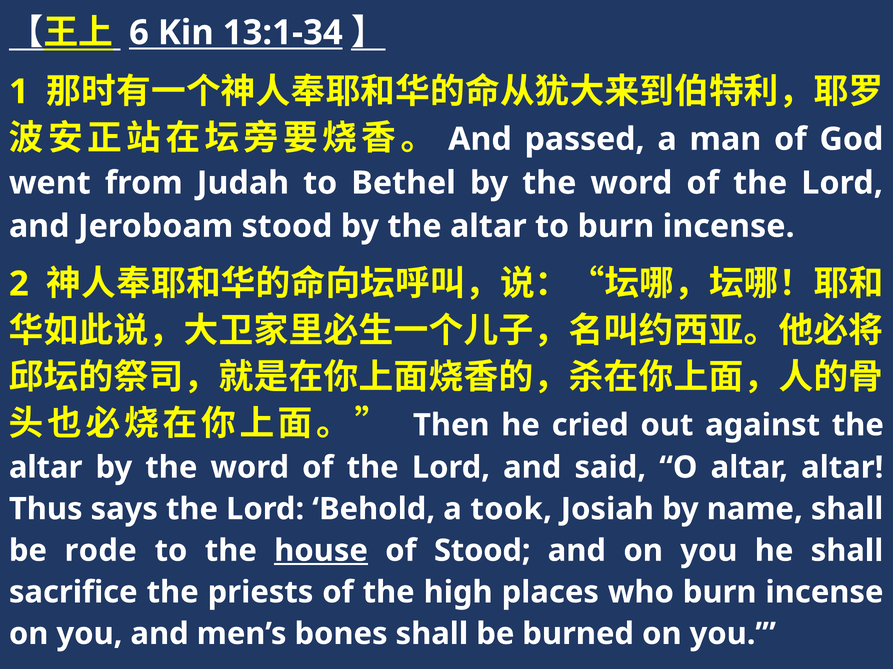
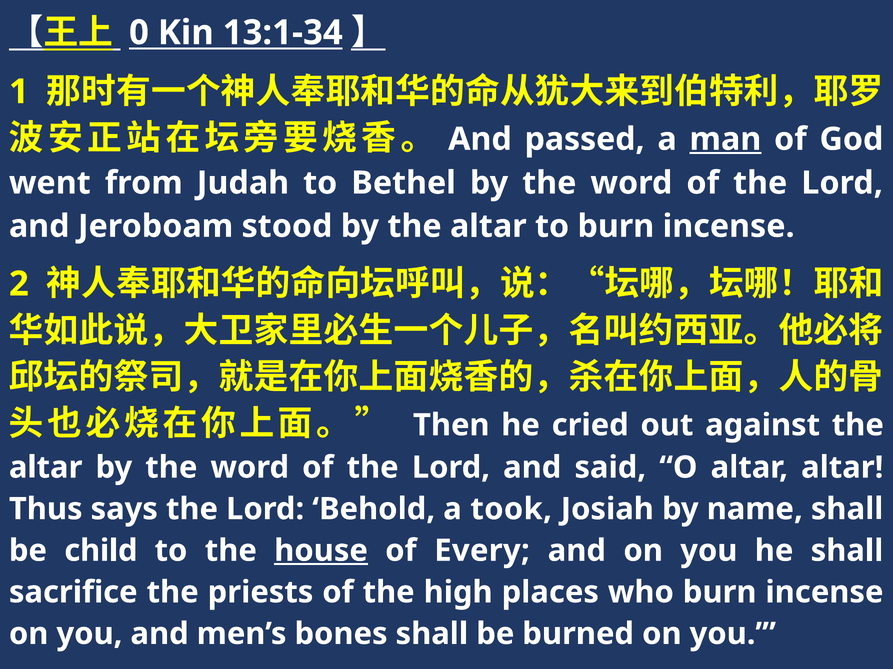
6: 6 -> 0
man underline: none -> present
rode: rode -> child
of Stood: Stood -> Every
